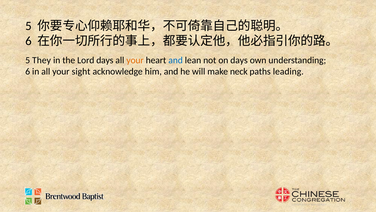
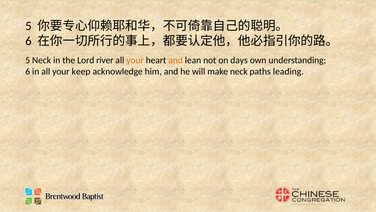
5 They: They -> Neck
Lord days: days -> river
and at (176, 60) colour: blue -> orange
sight: sight -> keep
